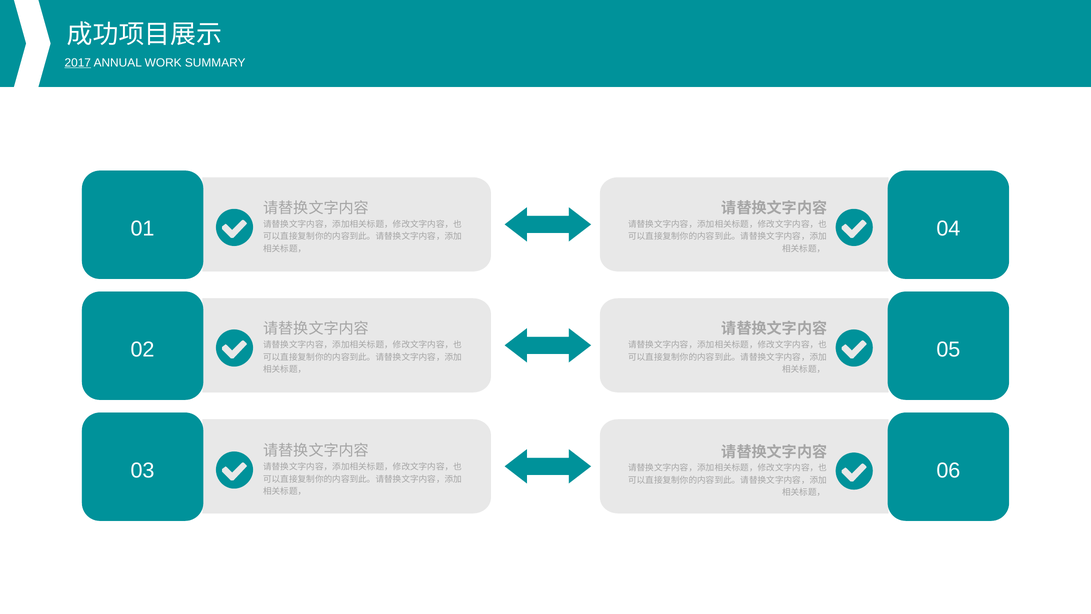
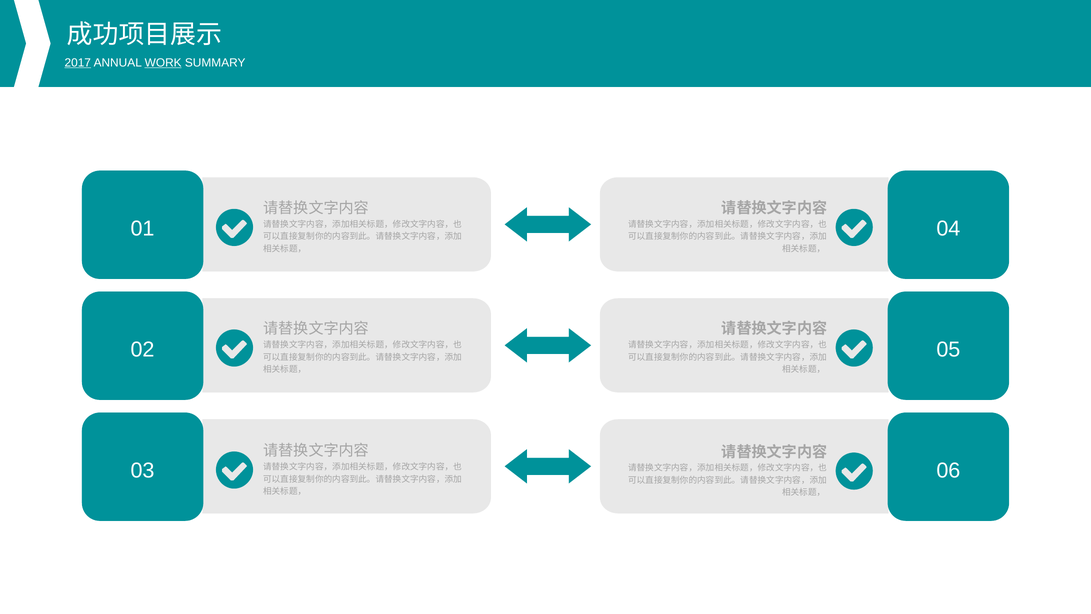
WORK underline: none -> present
